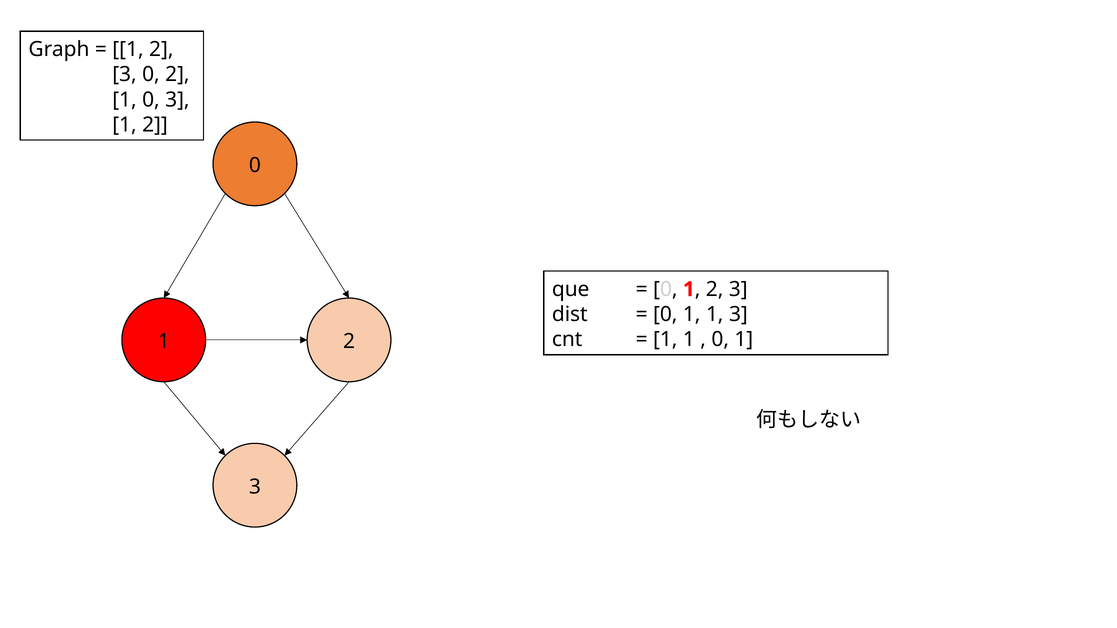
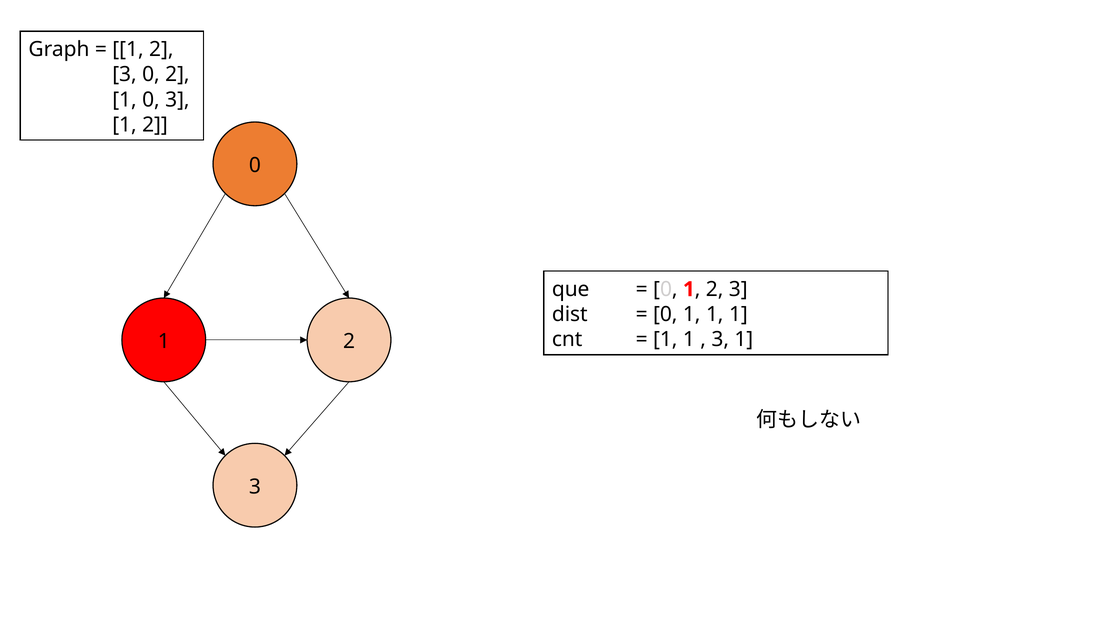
1 1 3: 3 -> 1
0 at (720, 340): 0 -> 3
